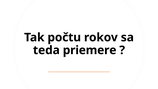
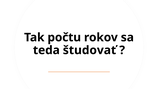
priemere: priemere -> študovať
